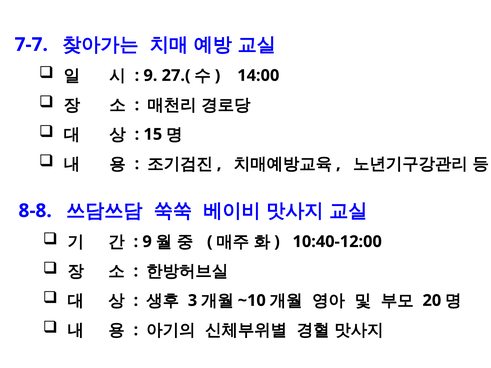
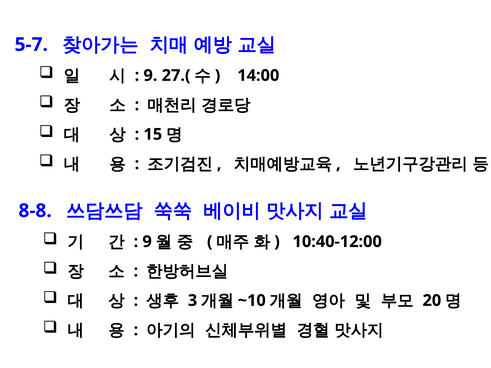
7-7: 7-7 -> 5-7
